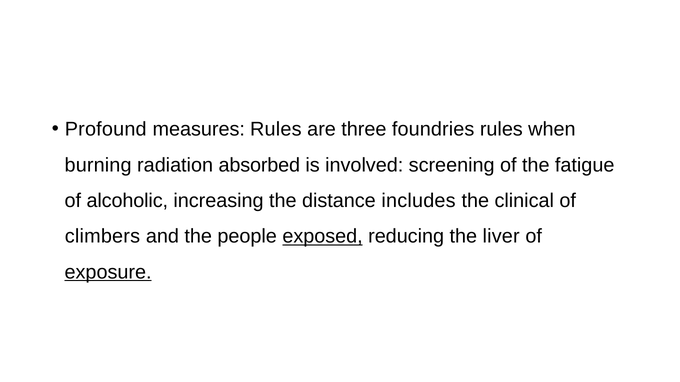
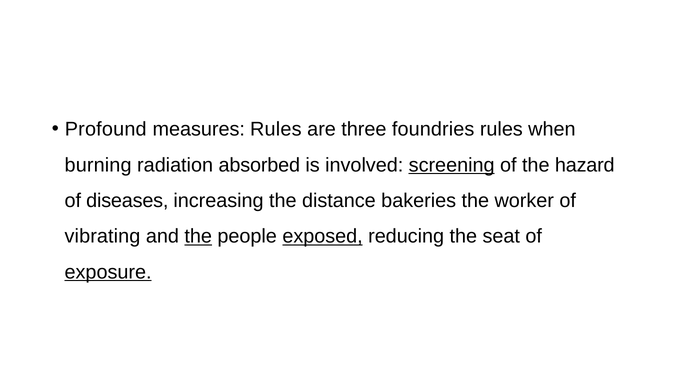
screening underline: none -> present
fatigue: fatigue -> hazard
alcoholic: alcoholic -> diseases
includes: includes -> bakeries
clinical: clinical -> worker
climbers: climbers -> vibrating
the at (198, 237) underline: none -> present
liver: liver -> seat
